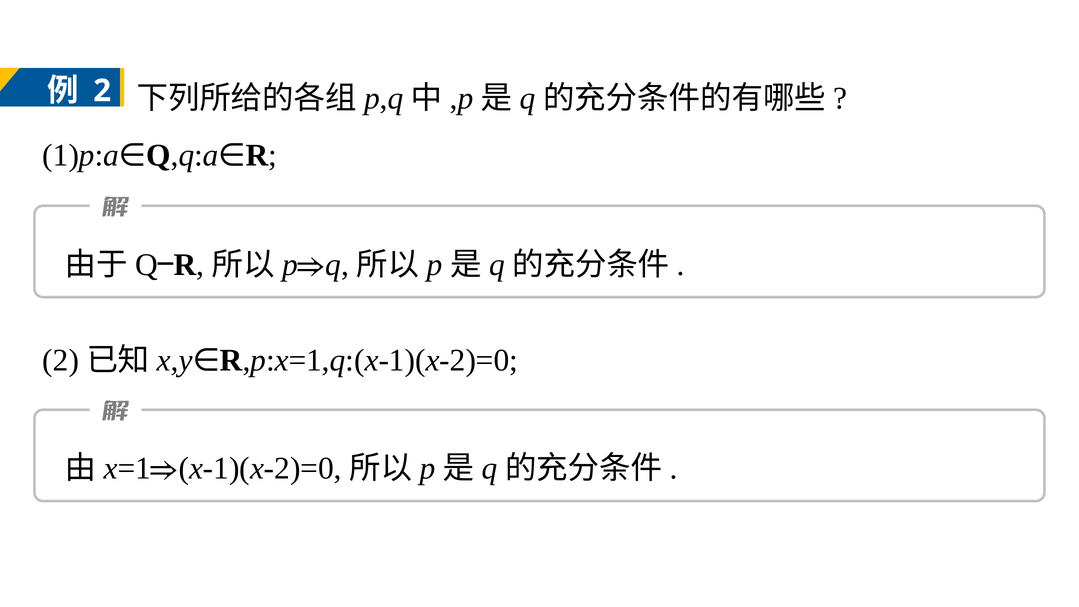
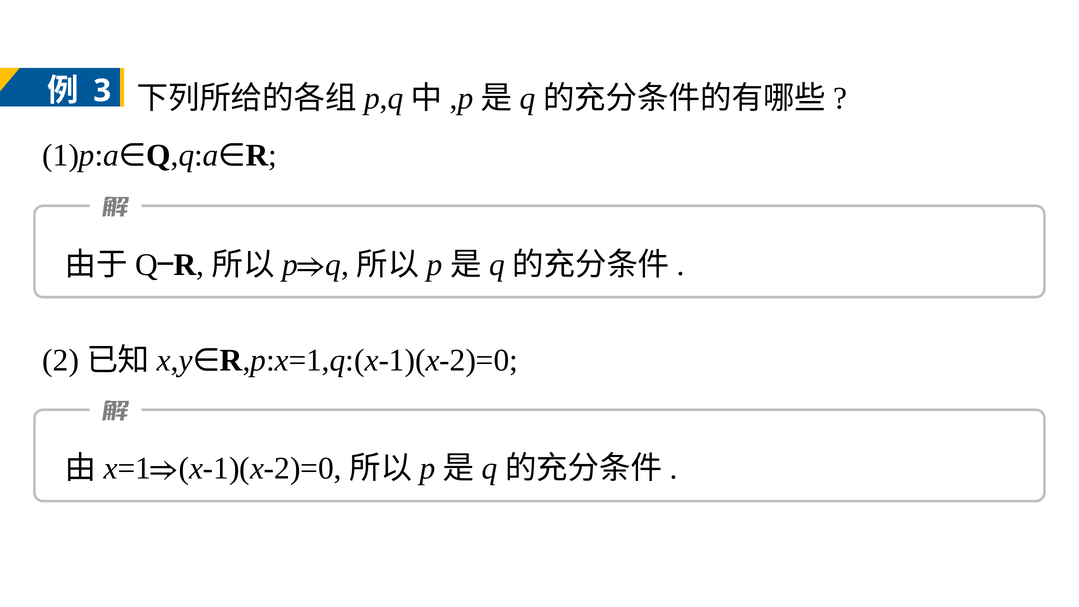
2 at (102, 91): 2 -> 3
